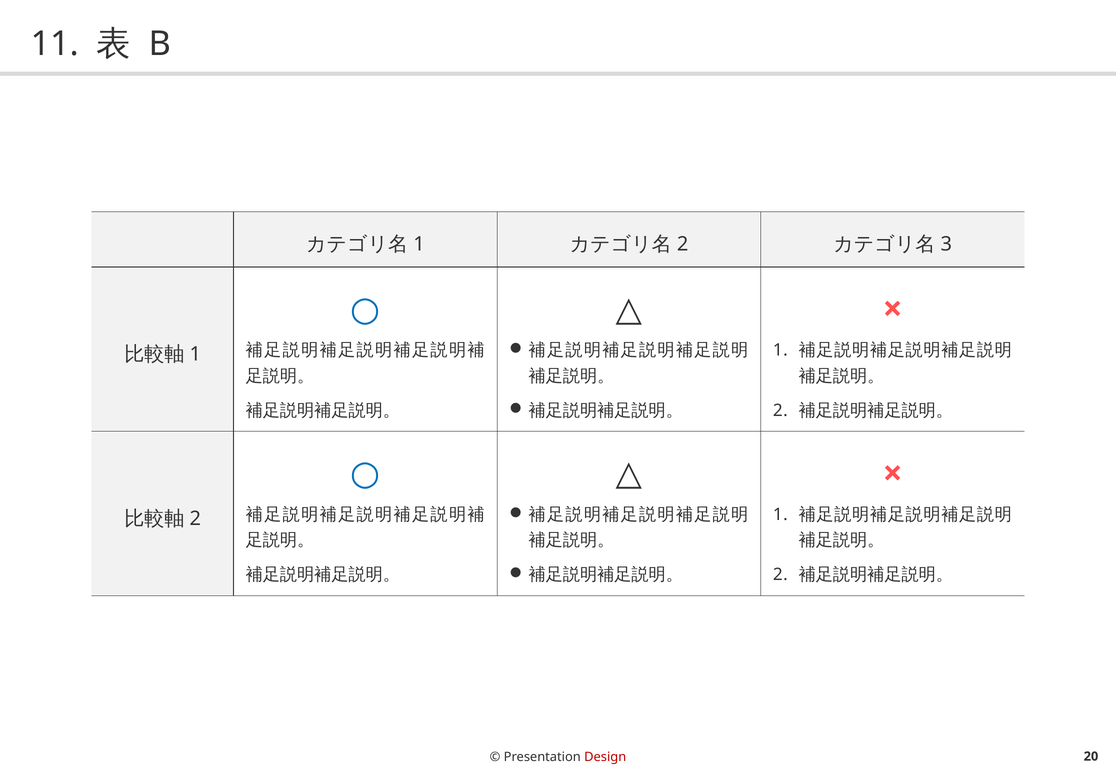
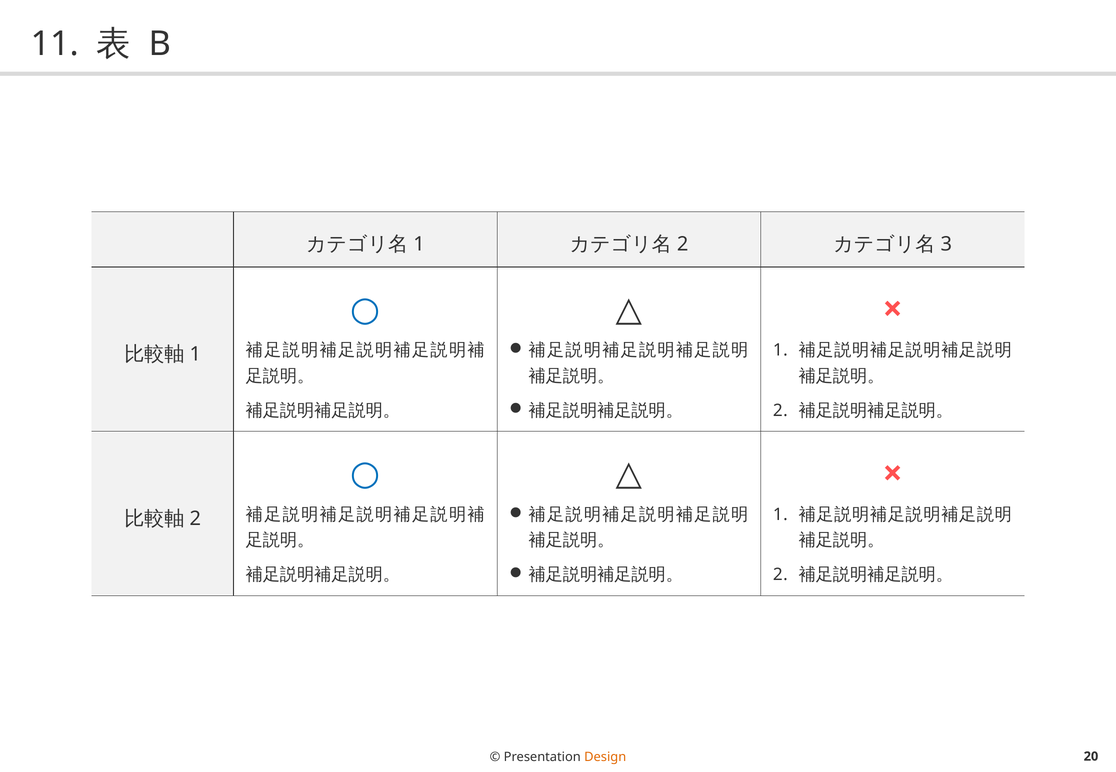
Design colour: red -> orange
